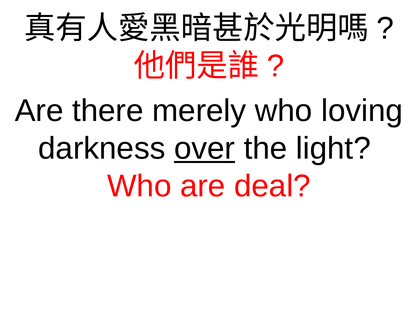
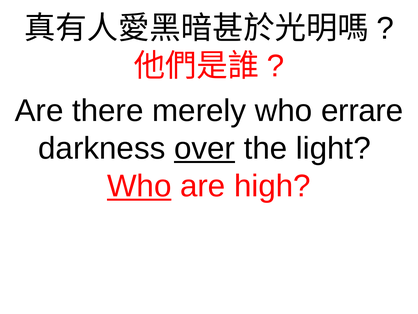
loving: loving -> errare
Who at (139, 186) underline: none -> present
deal: deal -> high
